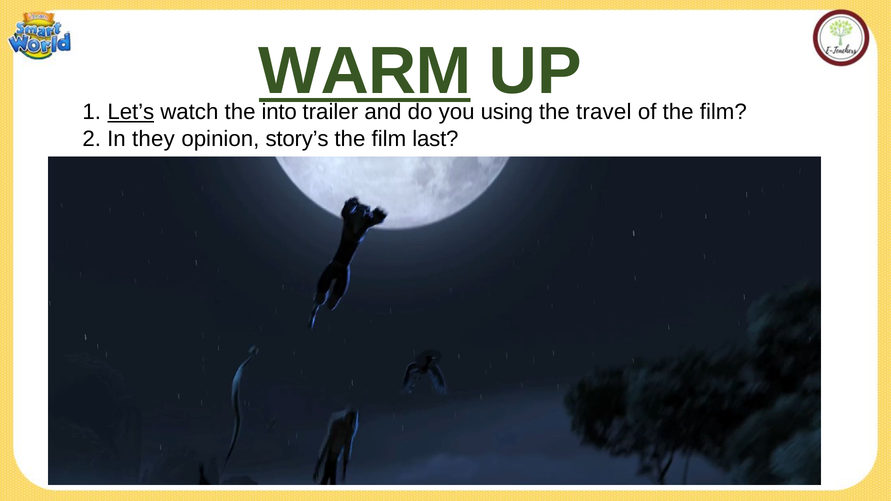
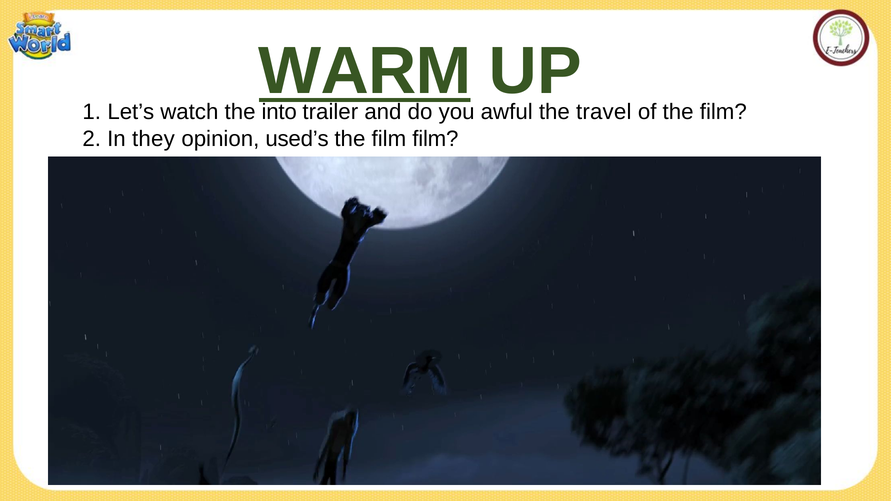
Let’s underline: present -> none
using: using -> awful
story’s: story’s -> used’s
film last: last -> film
